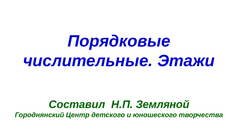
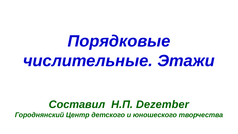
Земляной: Земляной -> Dezember
